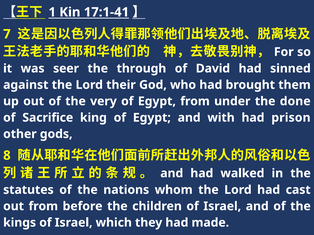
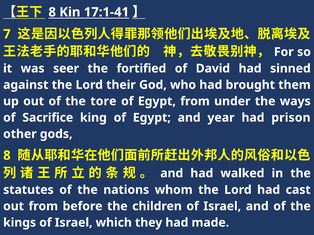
1 at (52, 12): 1 -> 8
through: through -> fortified
very: very -> tore
done: done -> ways
with: with -> year
